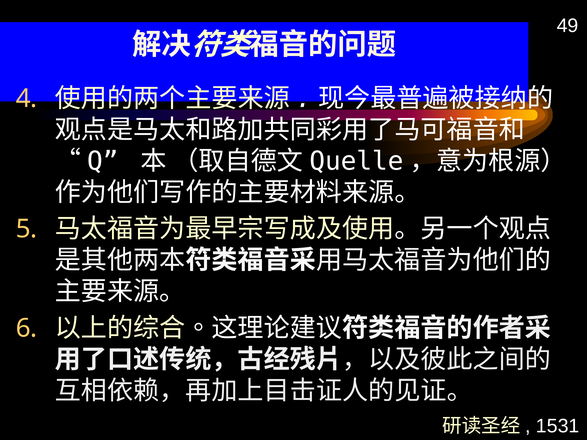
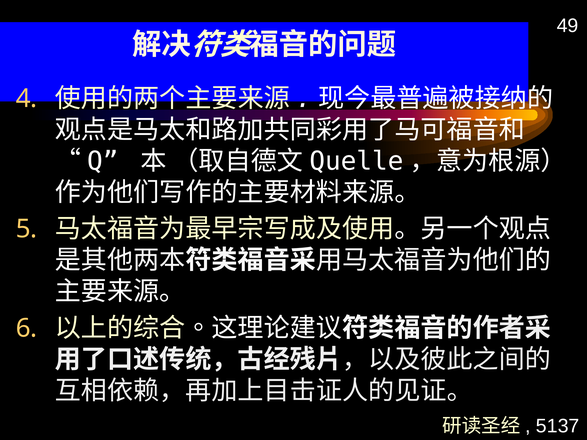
1531: 1531 -> 5137
